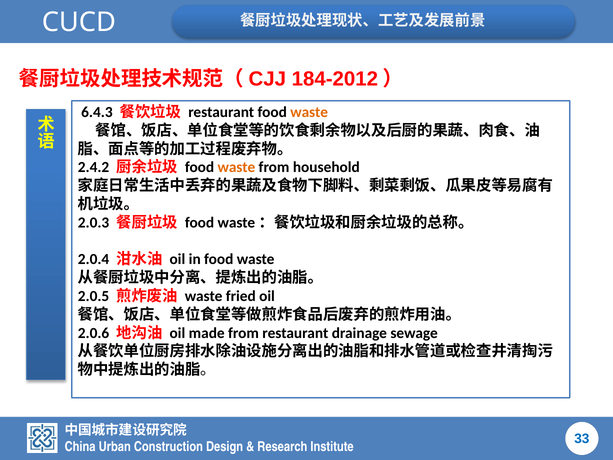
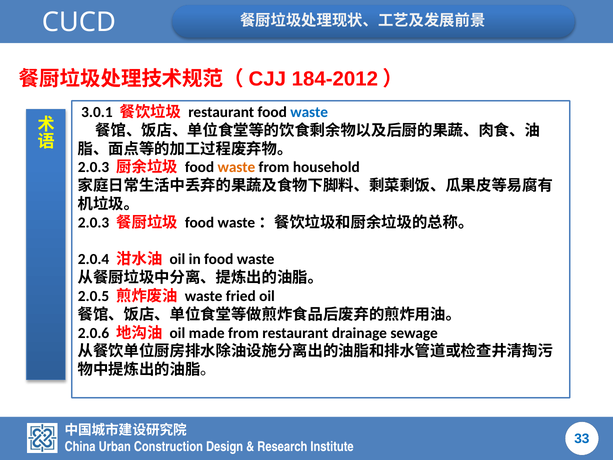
6.4.3: 6.4.3 -> 3.0.1
waste at (309, 112) colour: orange -> blue
2.4.2 at (94, 167): 2.4.2 -> 2.0.3
